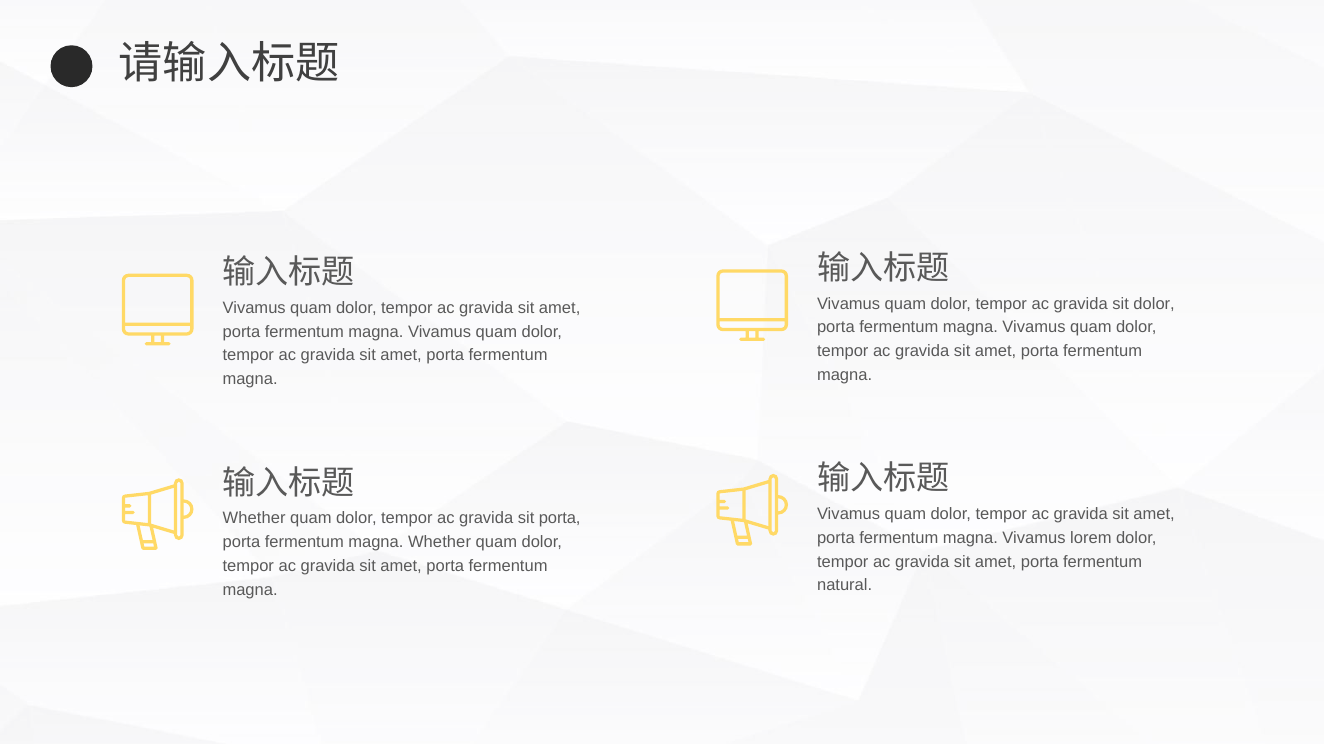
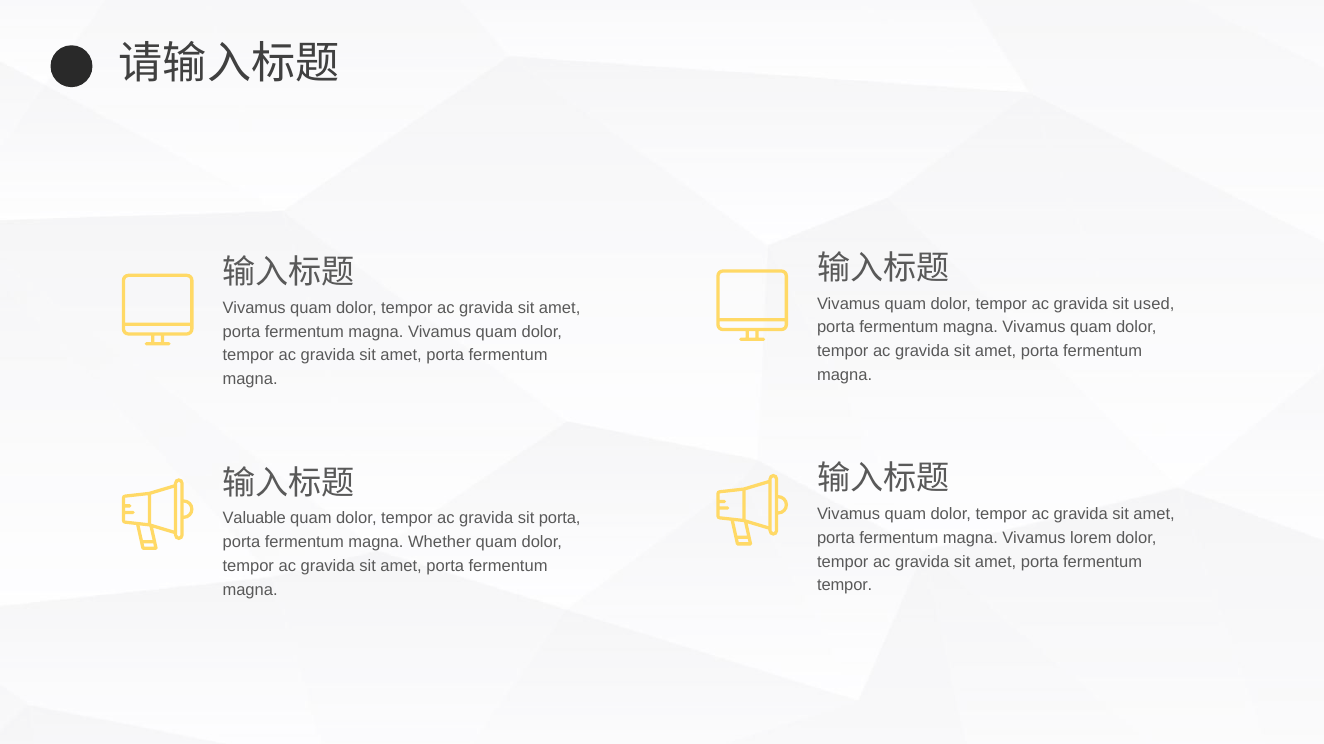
sit dolor: dolor -> used
Whether at (254, 519): Whether -> Valuable
natural at (845, 586): natural -> tempor
